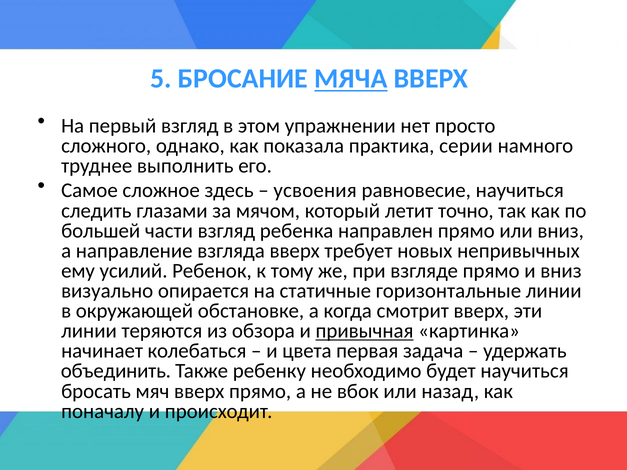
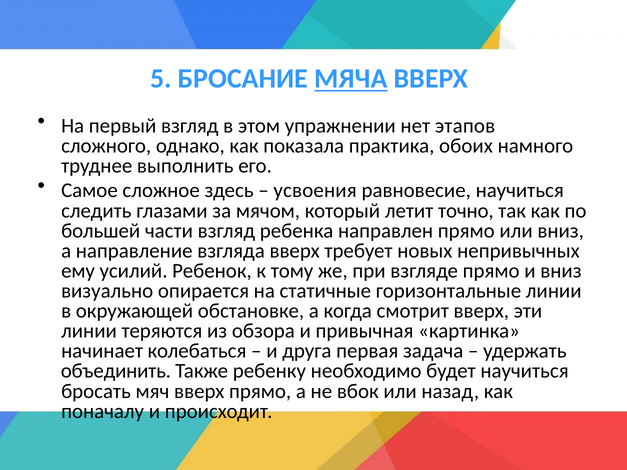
просто: просто -> этапов
серии: серии -> обоих
привычная underline: present -> none
цвета: цвета -> друга
